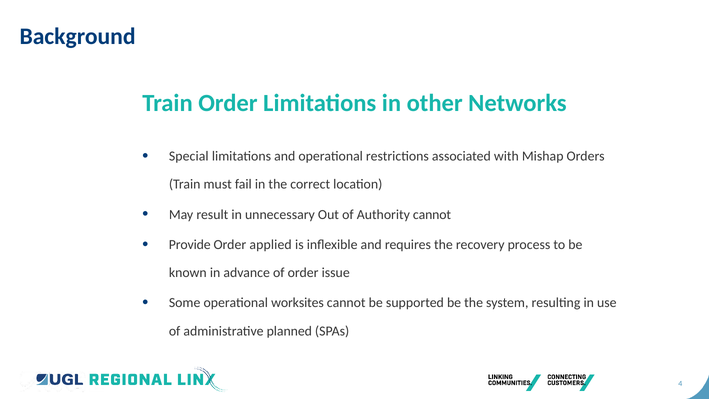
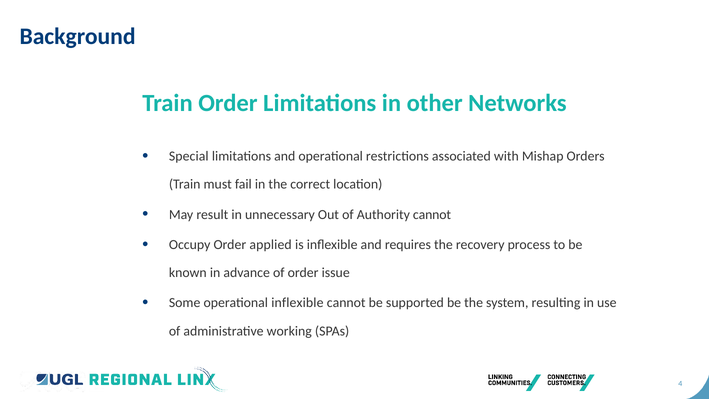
Provide: Provide -> Occupy
operational worksites: worksites -> inflexible
planned: planned -> working
